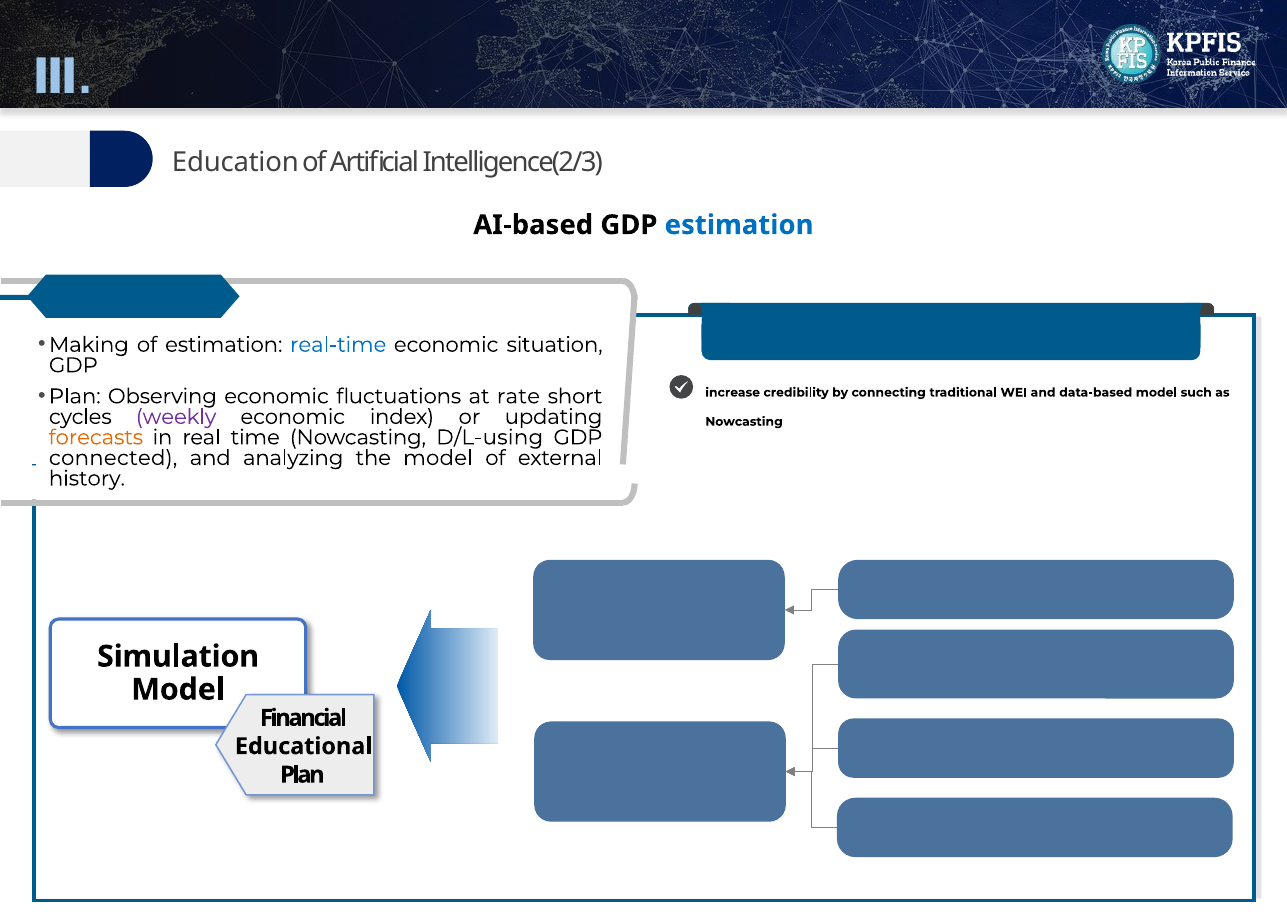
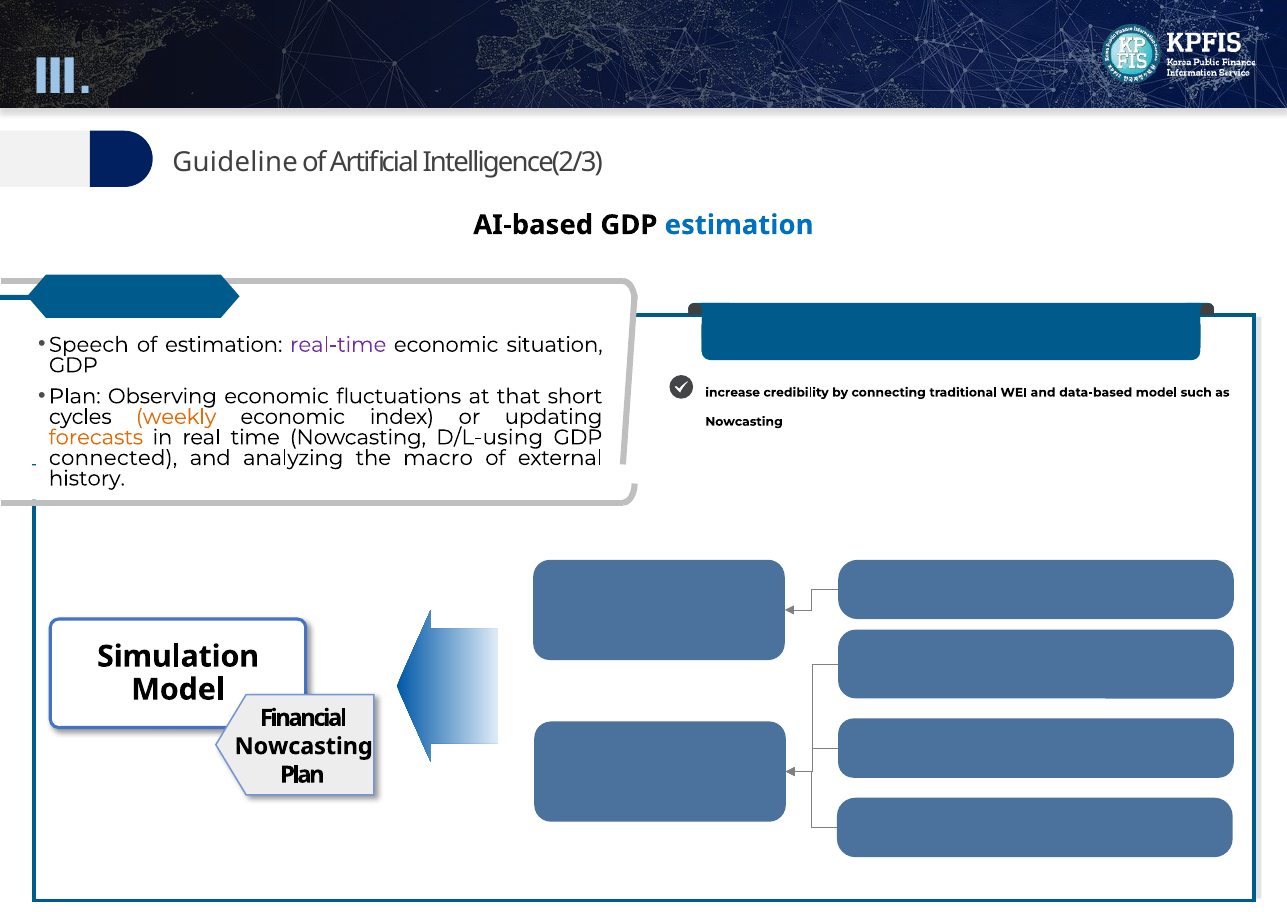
Education: Education -> Guideline
Making: Making -> Speech
real-time colour: blue -> purple
rate: rate -> that
weekly colour: purple -> orange
the model: model -> macro
Educational at (304, 747): Educational -> Nowcasting
